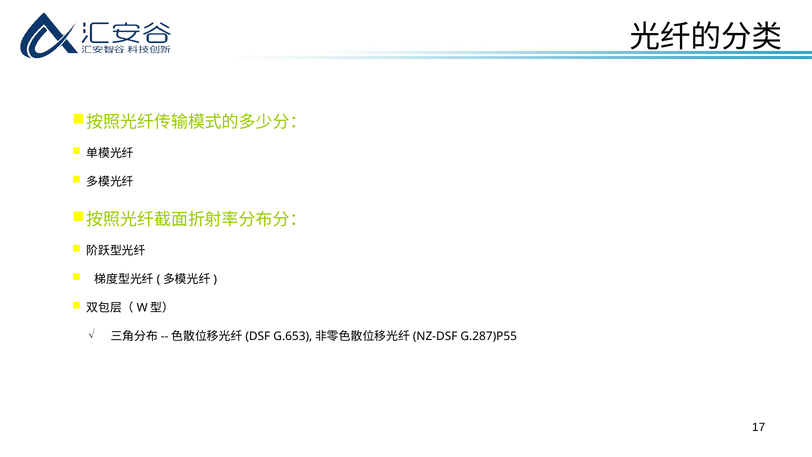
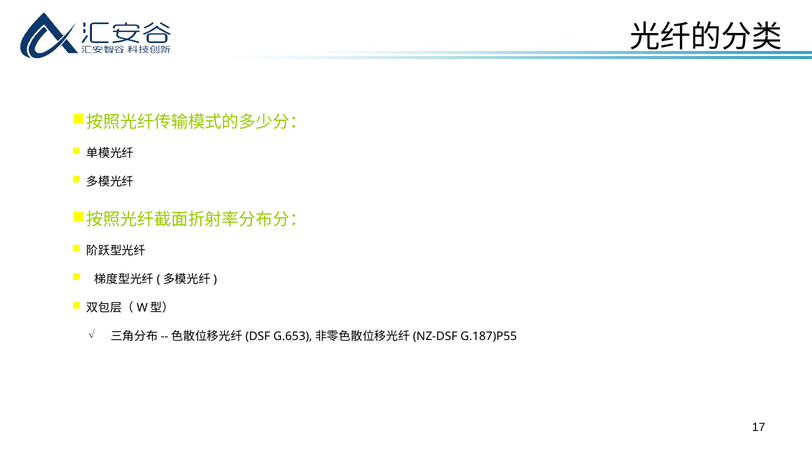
G.287)P55: G.287)P55 -> G.187)P55
